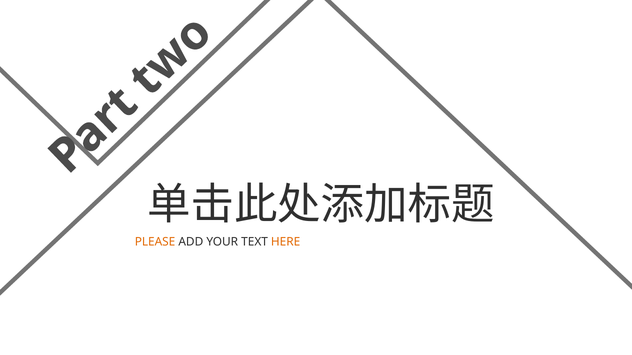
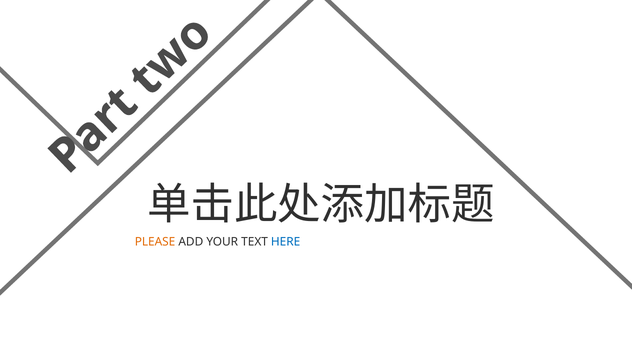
HERE colour: orange -> blue
